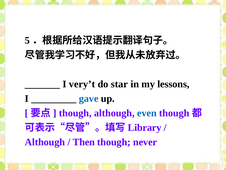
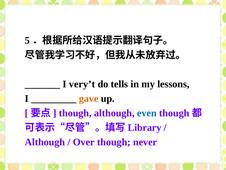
star: star -> tells
gave colour: blue -> orange
Then: Then -> Over
